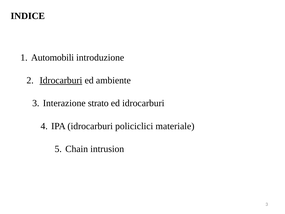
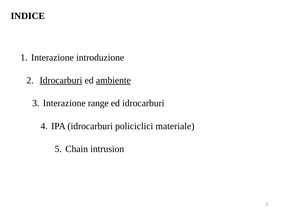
Automobili at (53, 58): Automobili -> Interazione
ambiente underline: none -> present
strato: strato -> range
